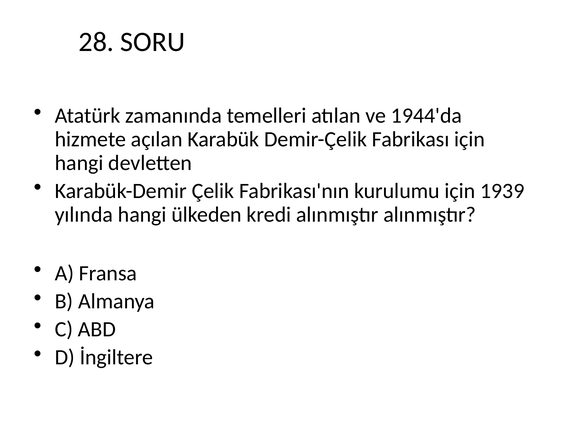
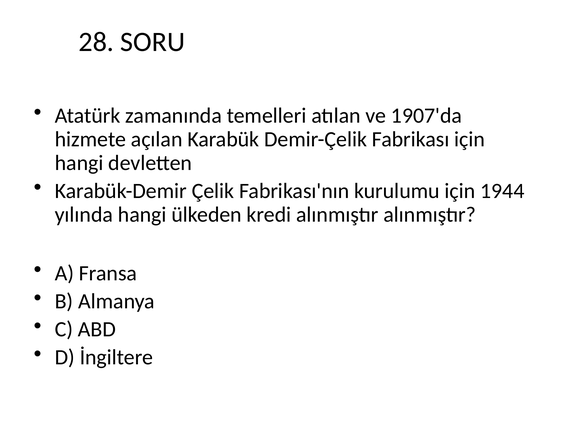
1944'da: 1944'da -> 1907'da
1939: 1939 -> 1944
